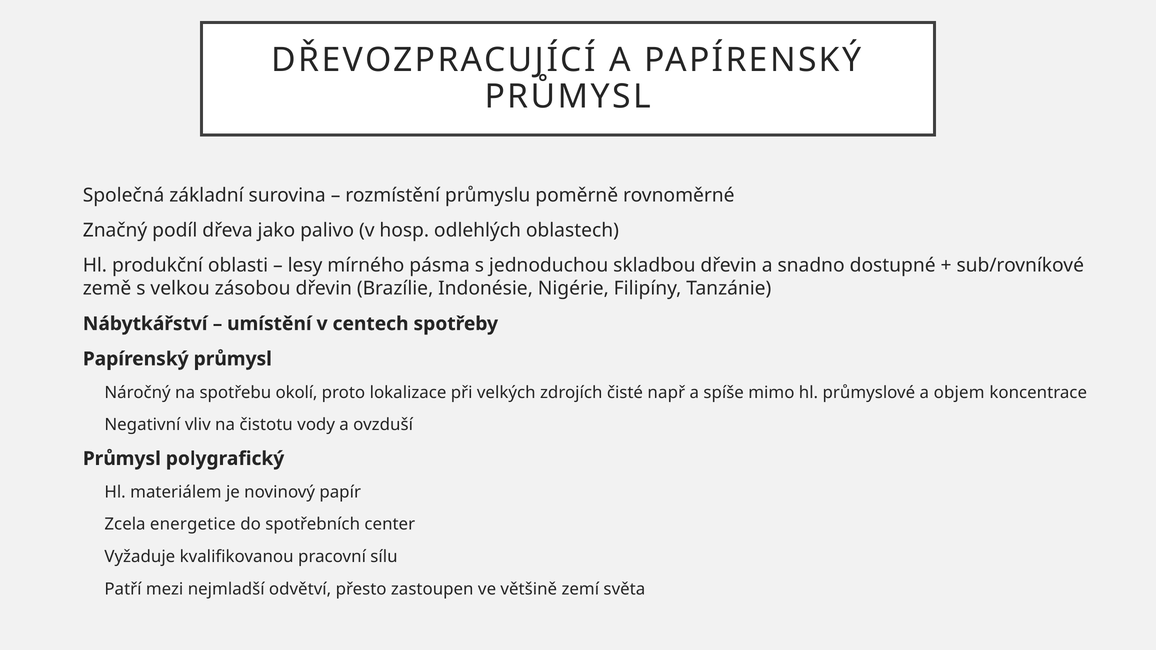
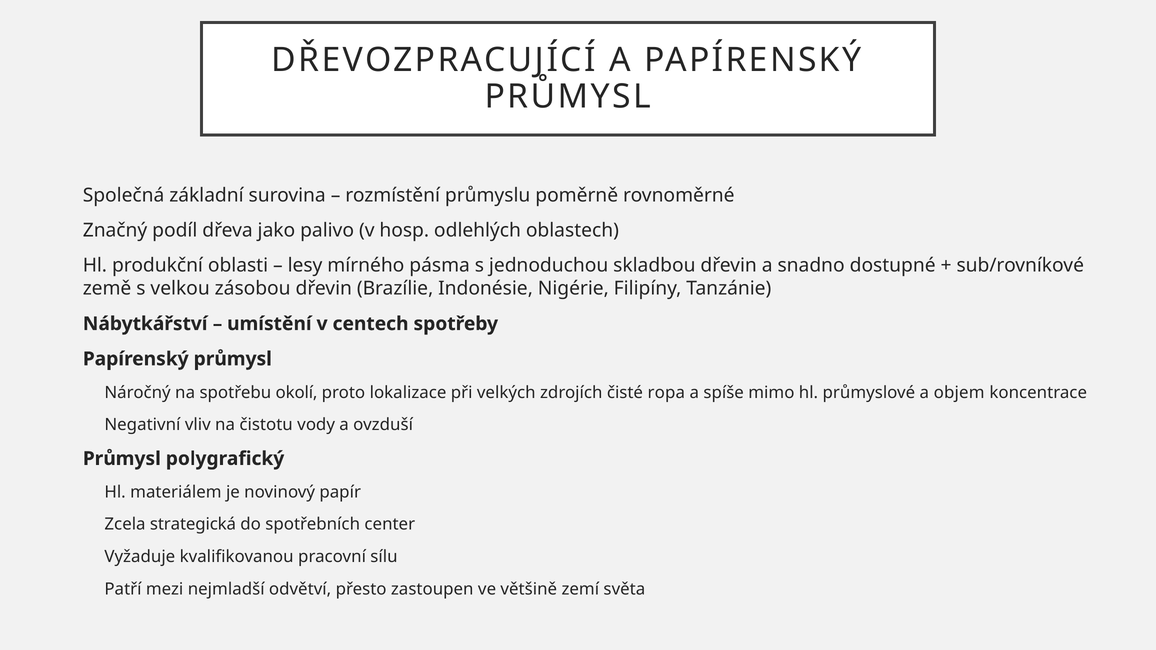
např: např -> ropa
energetice: energetice -> strategická
